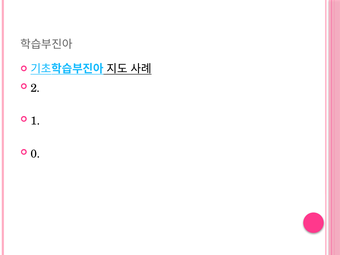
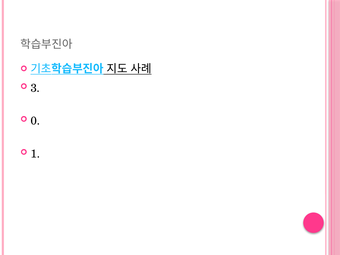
2: 2 -> 3
1: 1 -> 0
0: 0 -> 1
